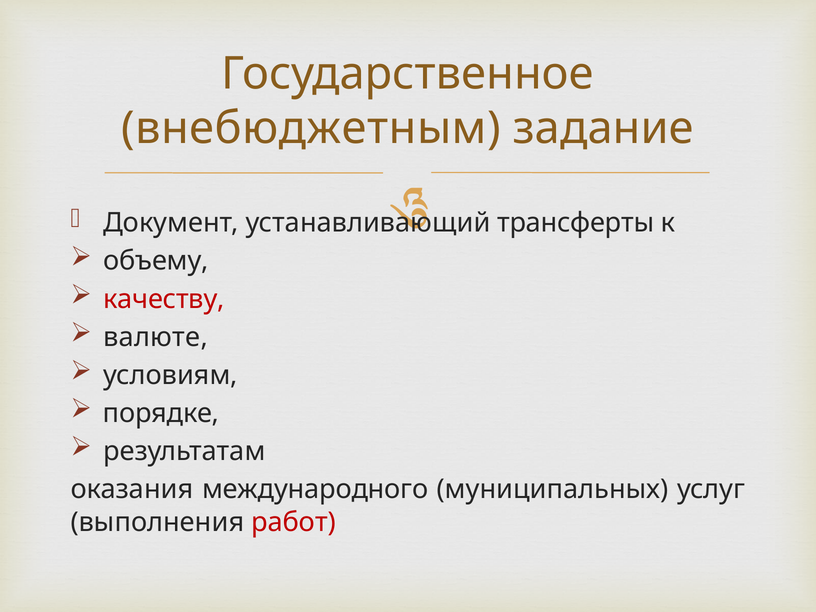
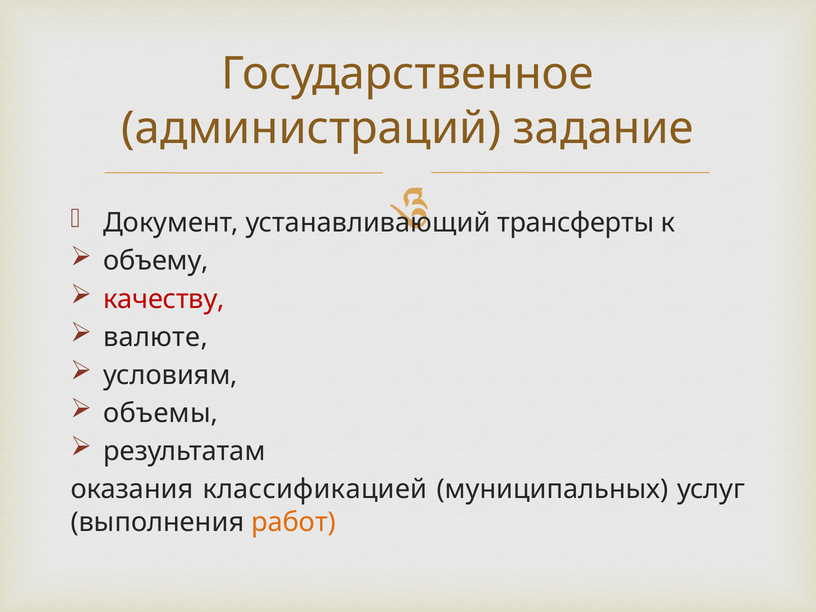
внебюджетным: внебюджетным -> администраций
порядке: порядке -> объемы
международного: международного -> классификацией
работ colour: red -> orange
